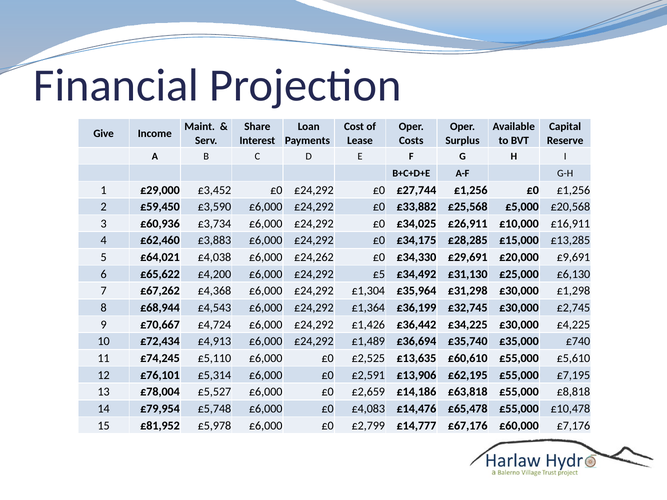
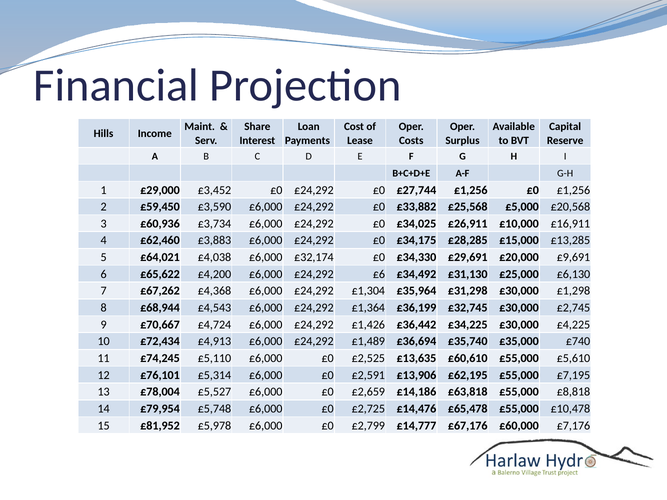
Give: Give -> Hills
£24,262: £24,262 -> £32,174
£5: £5 -> £6
£4,083: £4,083 -> £2,725
